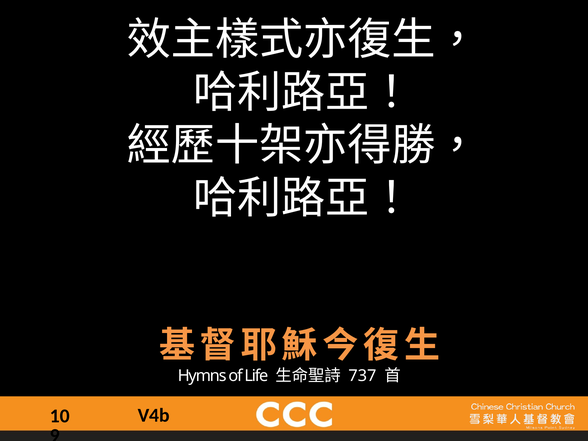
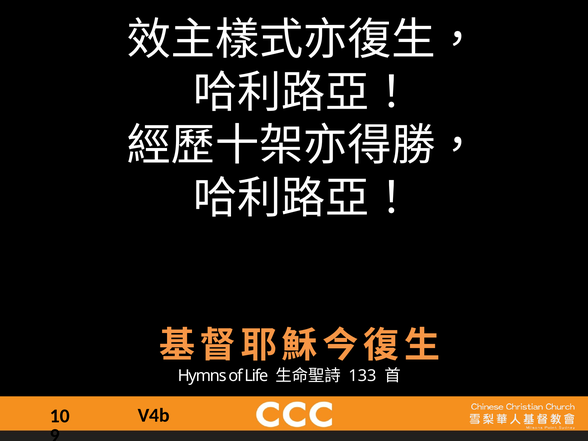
737: 737 -> 133
